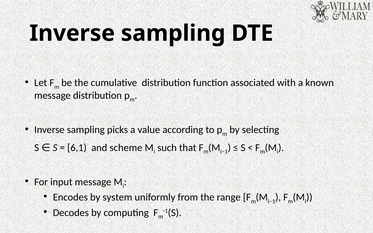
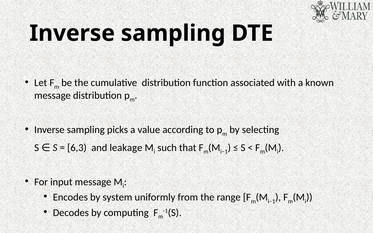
6,1: 6,1 -> 6,3
scheme: scheme -> leakage
